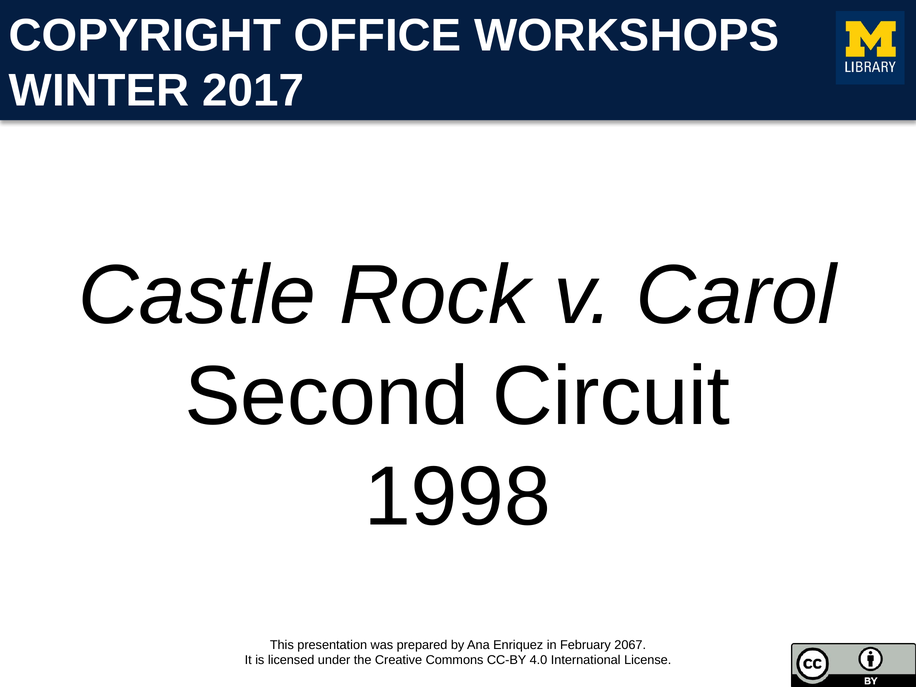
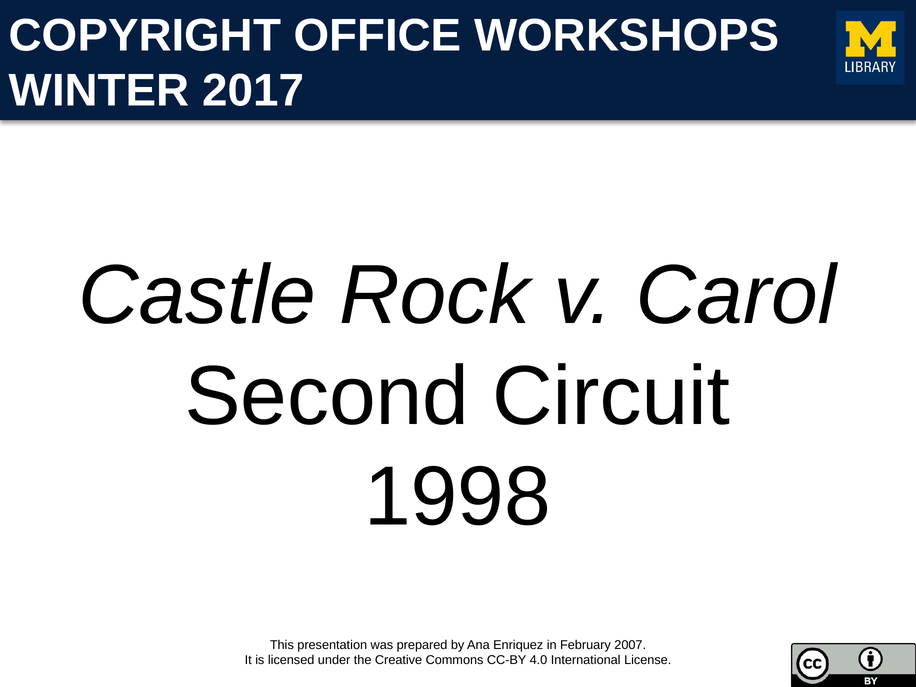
2067: 2067 -> 2007
